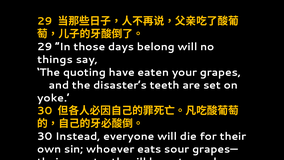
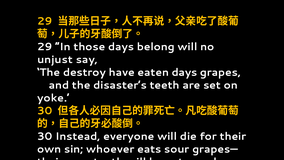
things: things -> unjust
quoting: quoting -> destroy
eaten your: your -> days
